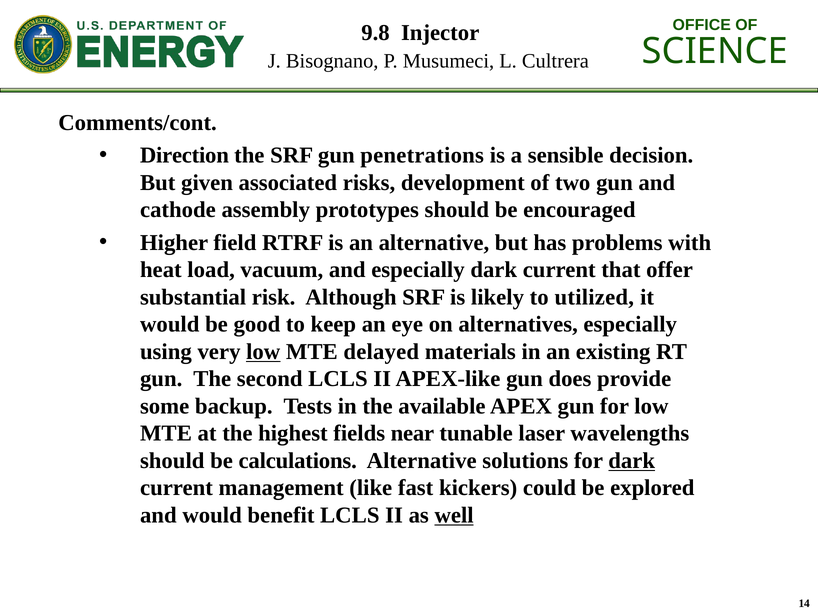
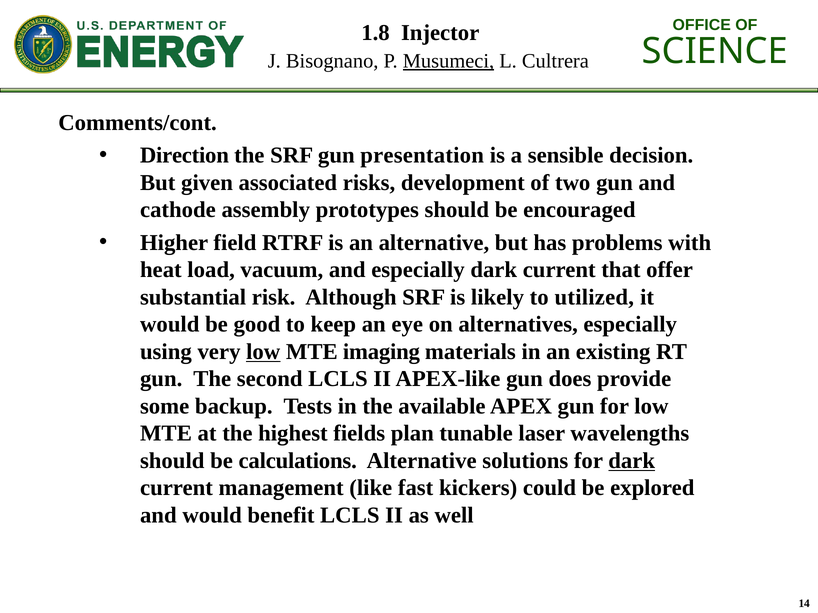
9.8: 9.8 -> 1.8
Musumeci underline: none -> present
penetrations: penetrations -> presentation
delayed: delayed -> imaging
near: near -> plan
well underline: present -> none
